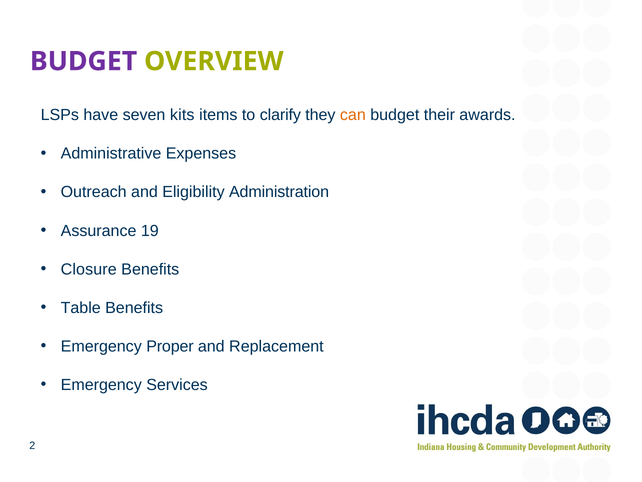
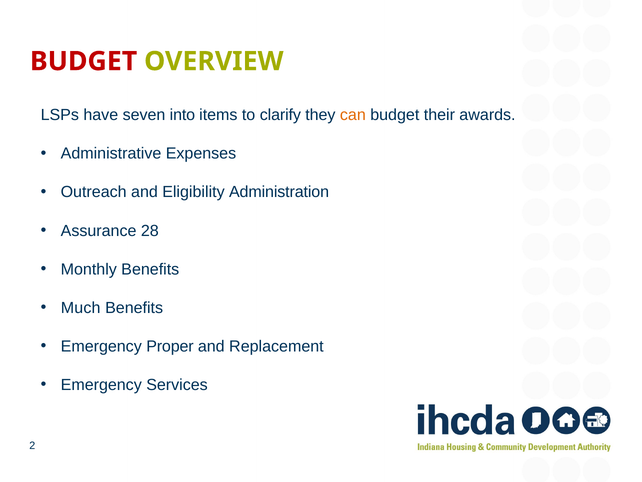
BUDGET at (84, 61) colour: purple -> red
kits: kits -> into
19: 19 -> 28
Closure: Closure -> Monthly
Table: Table -> Much
